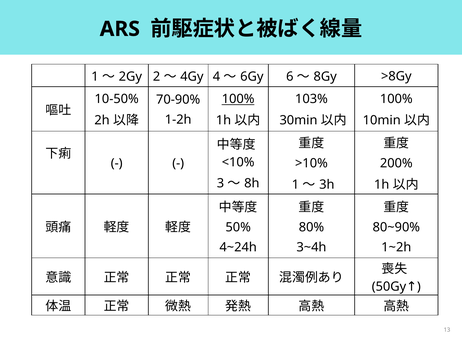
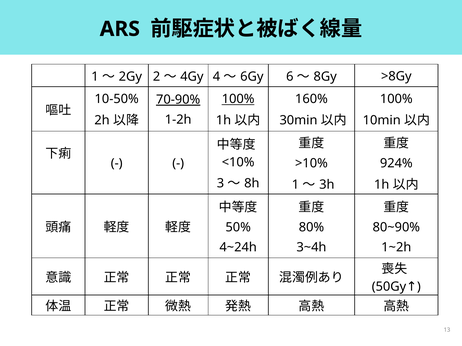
103%: 103% -> 160%
70-90% underline: none -> present
200%: 200% -> 924%
